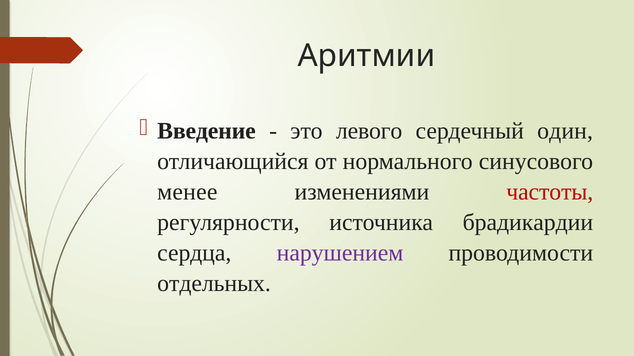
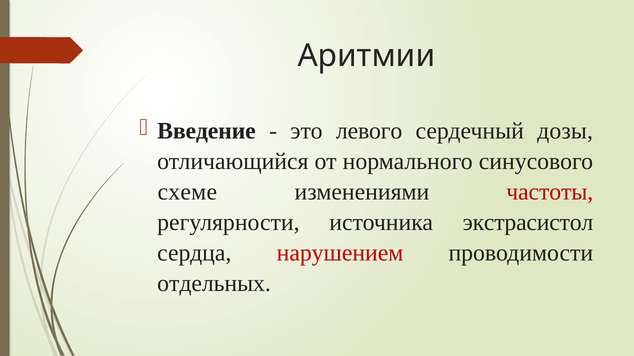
один: один -> дозы
менее: менее -> схеме
брадикардии: брадикардии -> экстрасистол
нарушением colour: purple -> red
